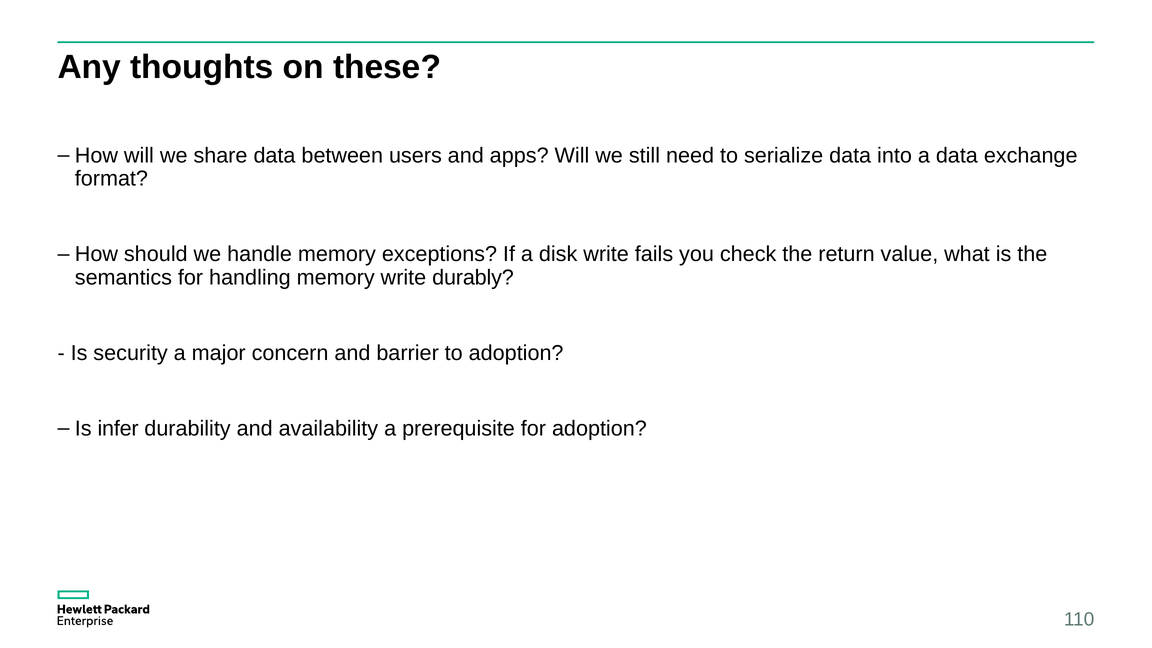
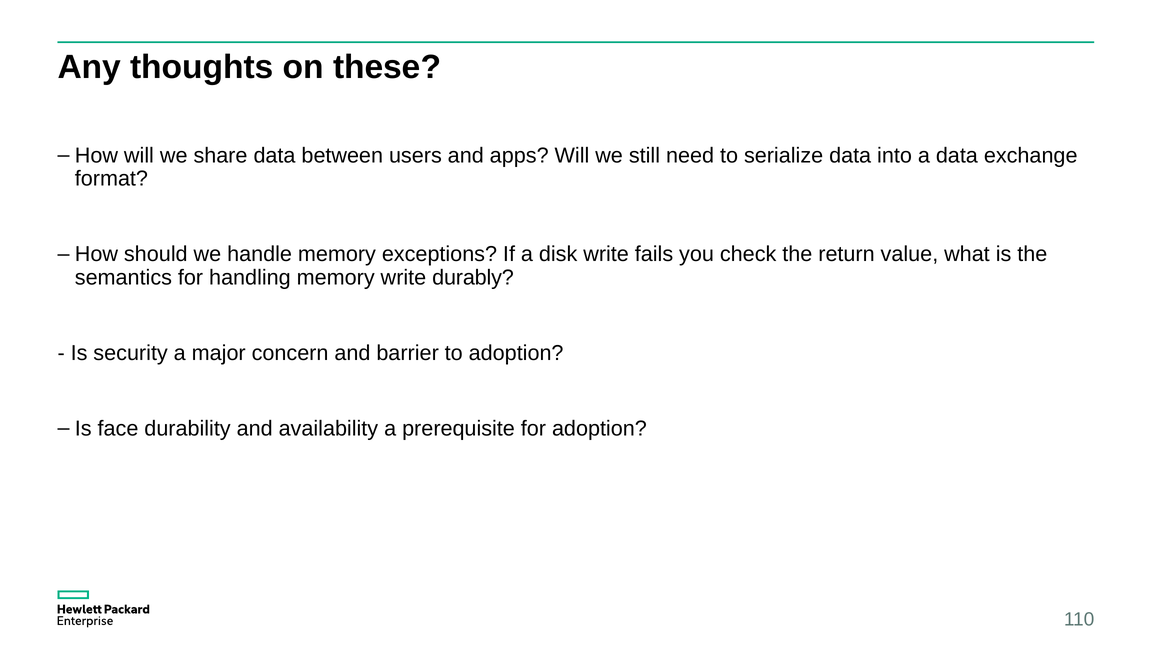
infer: infer -> face
